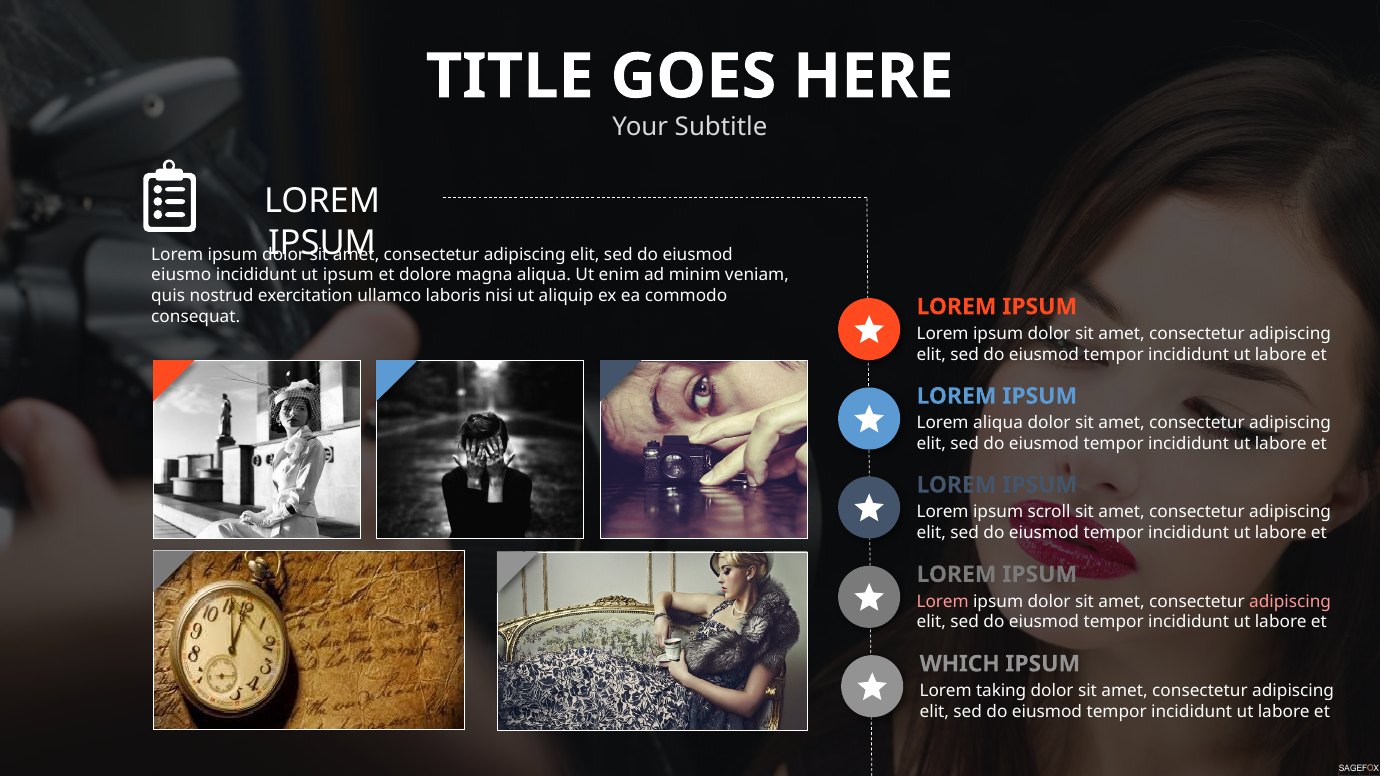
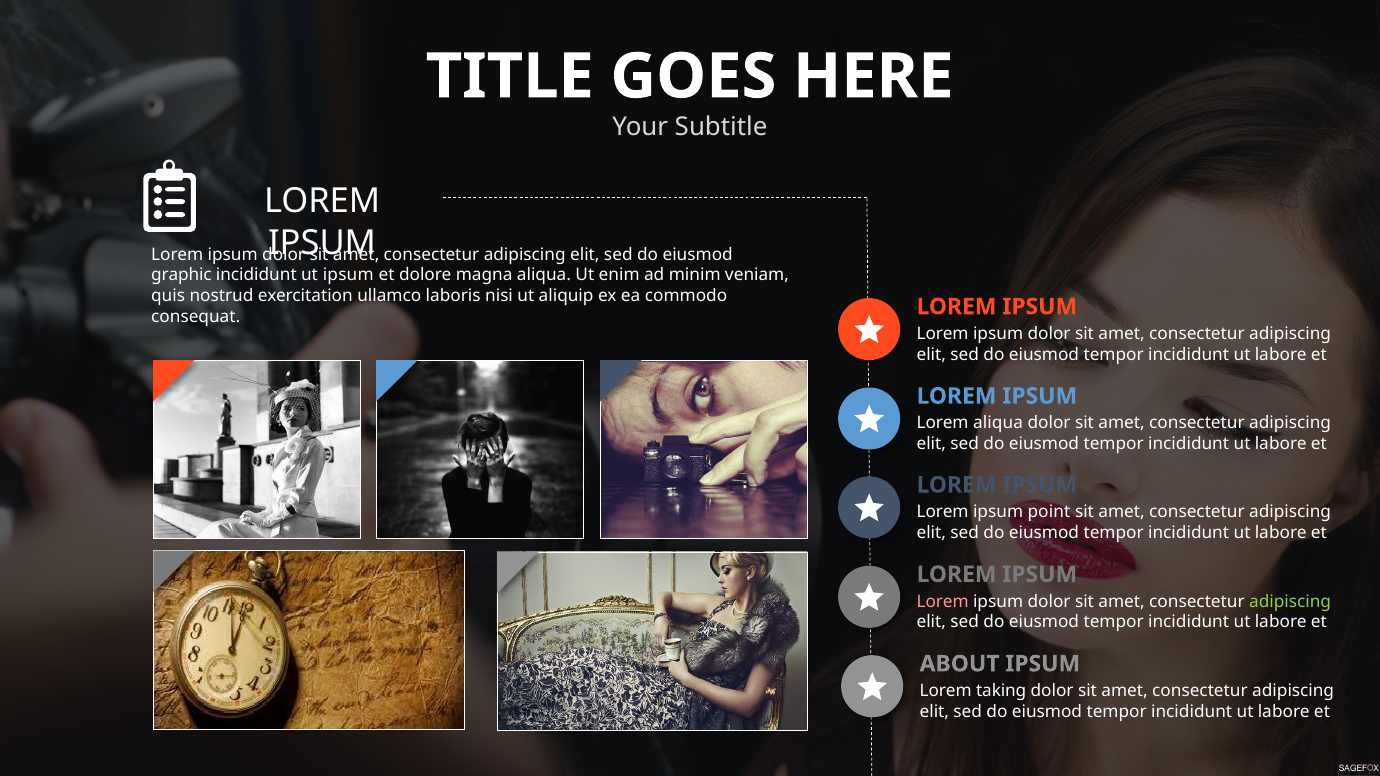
eiusmo: eiusmo -> graphic
scroll: scroll -> point
adipiscing at (1290, 602) colour: pink -> light green
WHICH: WHICH -> ABOUT
